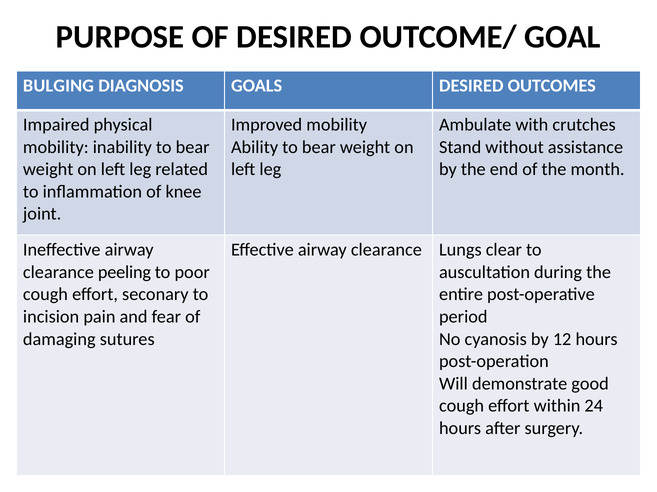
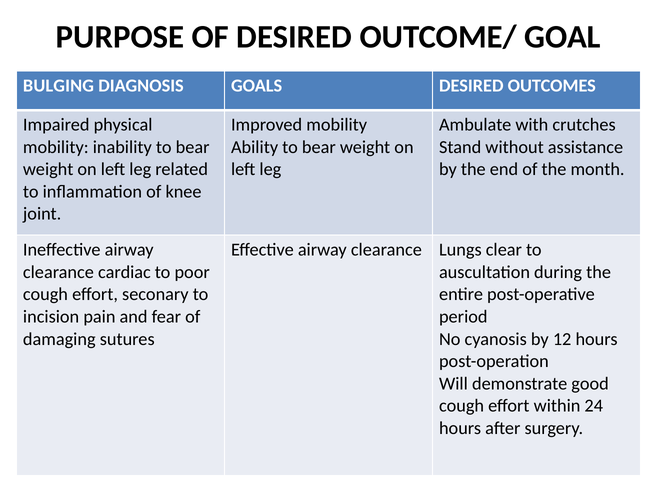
peeling: peeling -> cardiac
